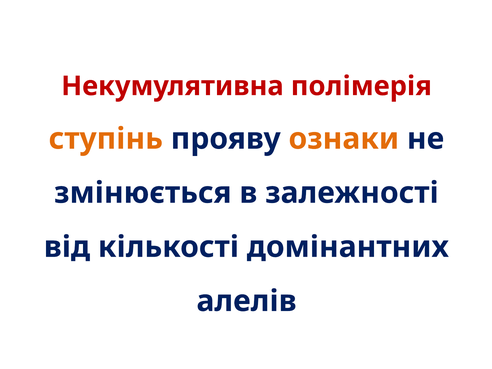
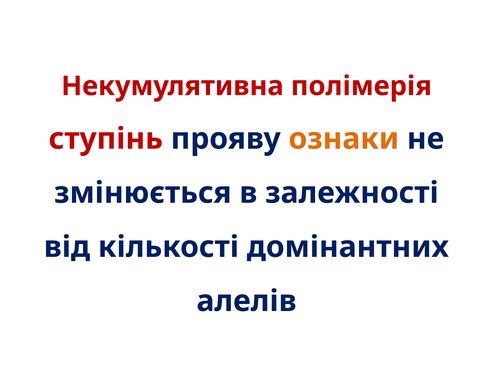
ступінь colour: orange -> red
